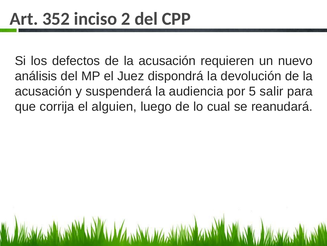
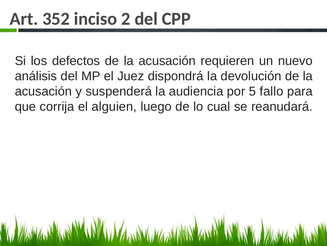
salir: salir -> fallo
